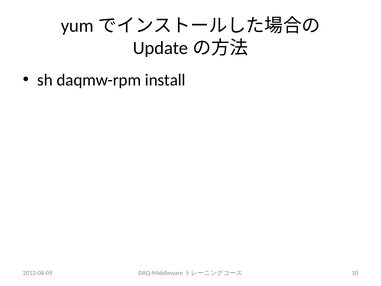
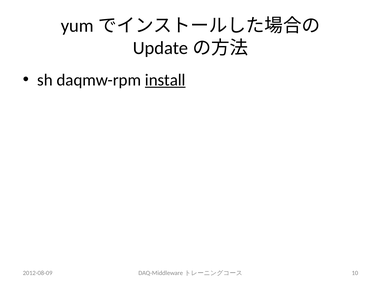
install underline: none -> present
